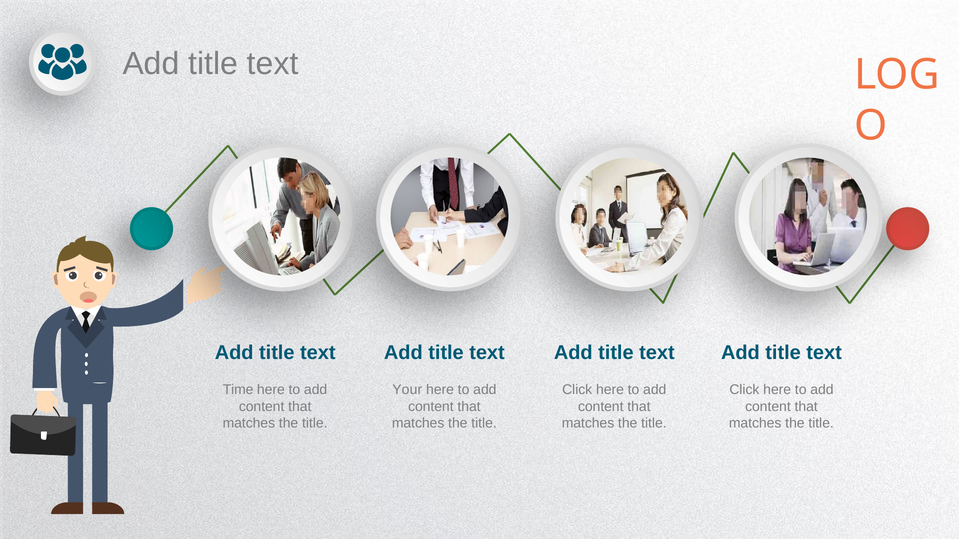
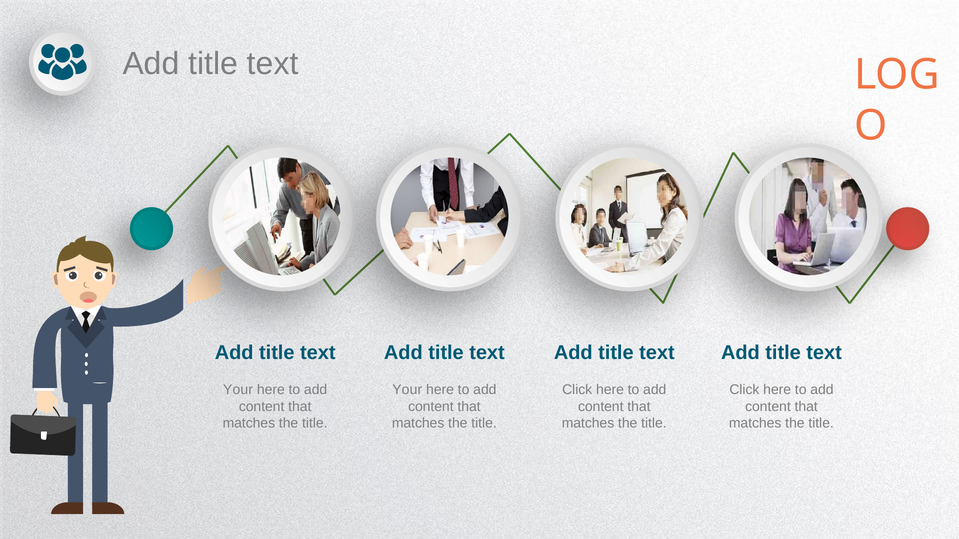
Time at (238, 390): Time -> Your
